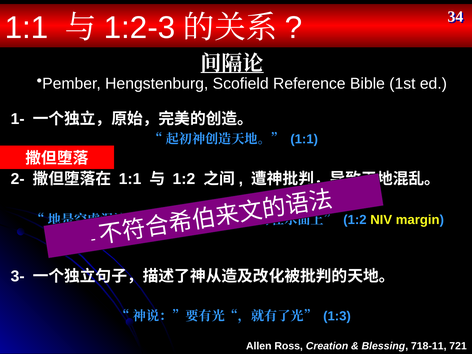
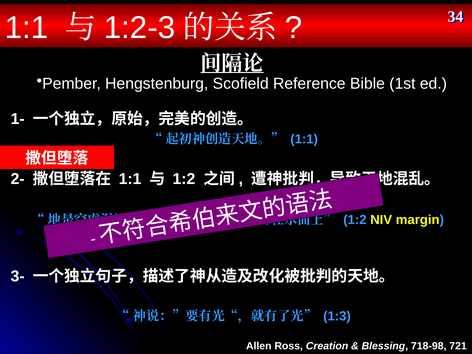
718-11: 718-11 -> 718-98
